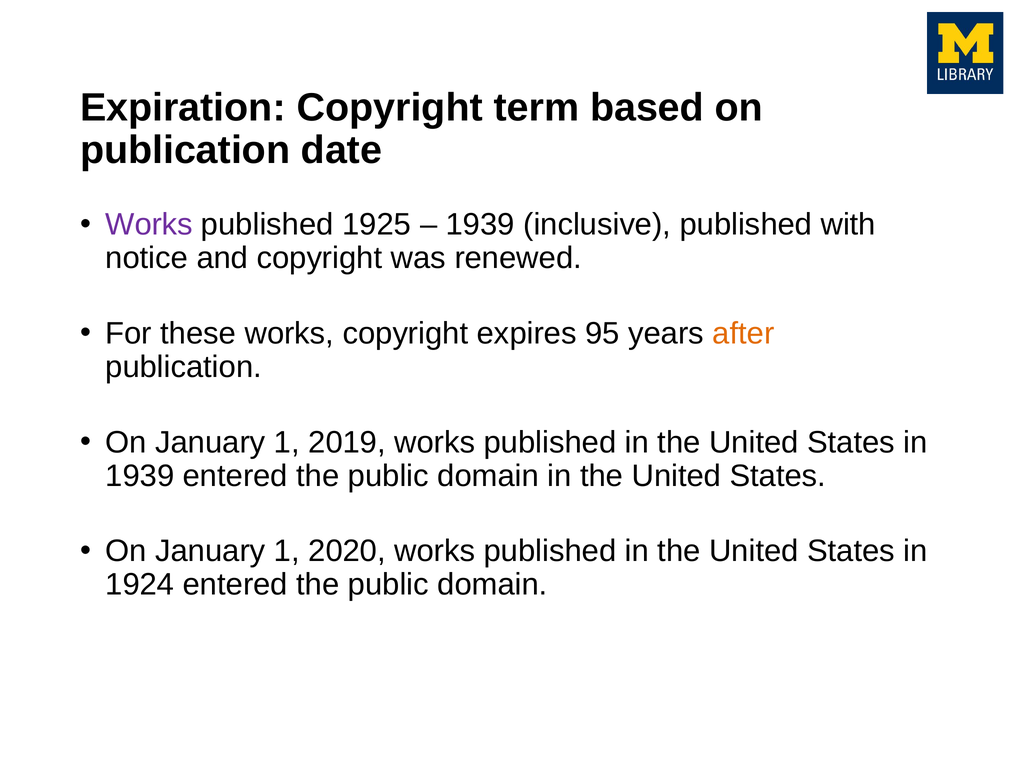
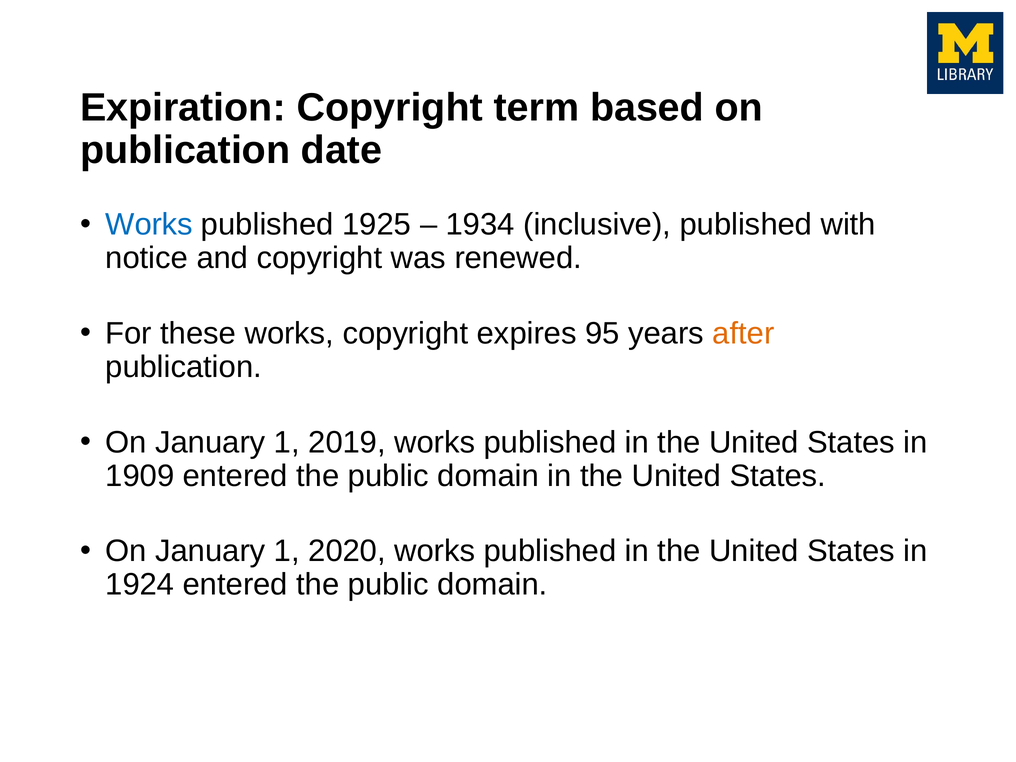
Works at (149, 224) colour: purple -> blue
1939 at (480, 224): 1939 -> 1934
1939 at (140, 476): 1939 -> 1909
